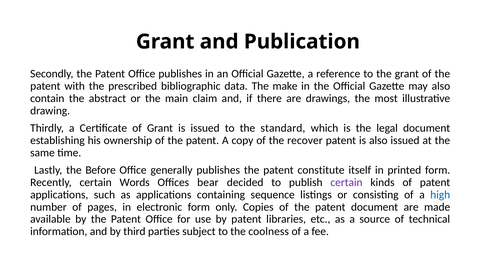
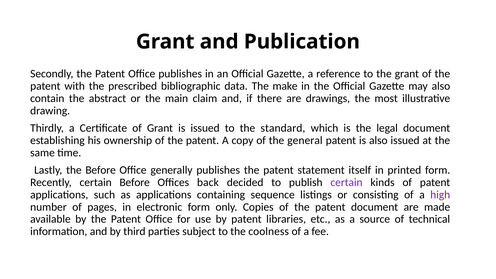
recover: recover -> general
constitute: constitute -> statement
certain Words: Words -> Before
bear: bear -> back
high colour: blue -> purple
